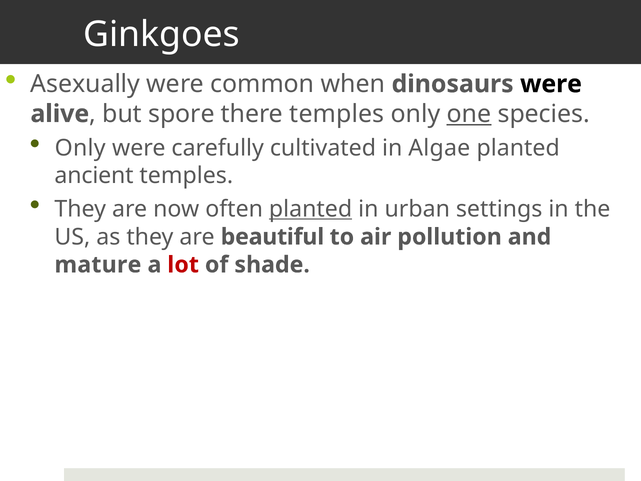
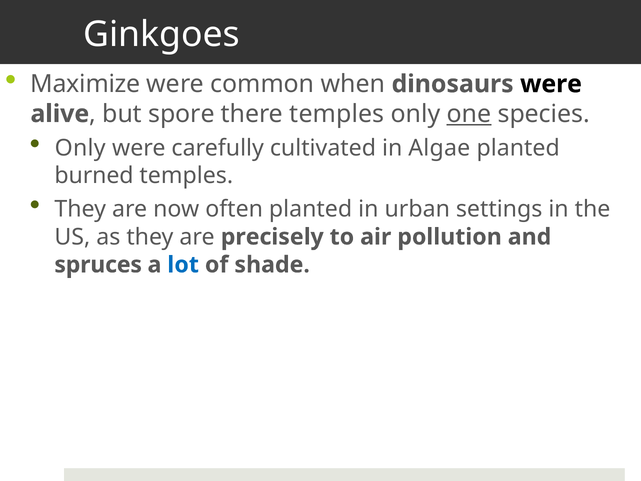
Asexually: Asexually -> Maximize
ancient: ancient -> burned
planted at (311, 209) underline: present -> none
beautiful: beautiful -> precisely
mature: mature -> spruces
lot colour: red -> blue
